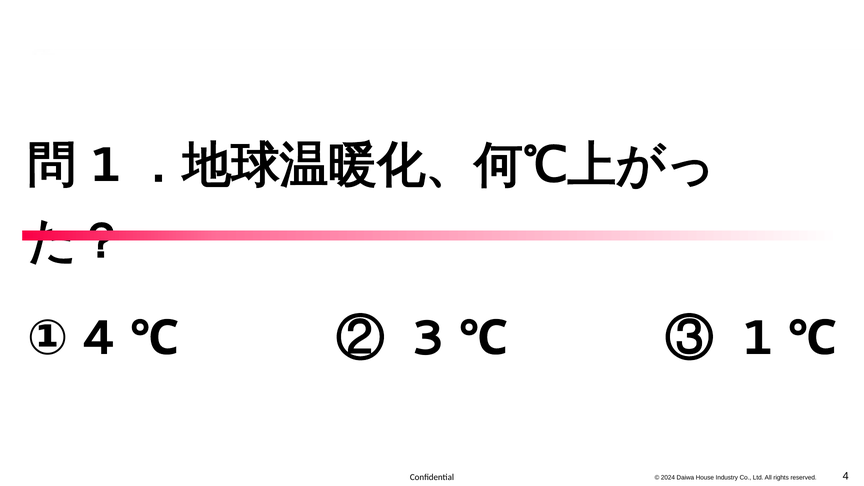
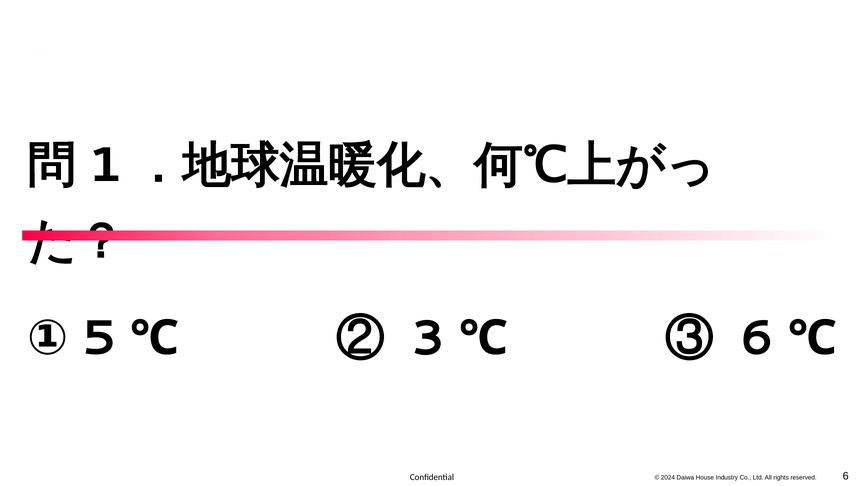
① 4: 4 -> 5
③ 1: 1 -> 6
reserved 4: 4 -> 6
